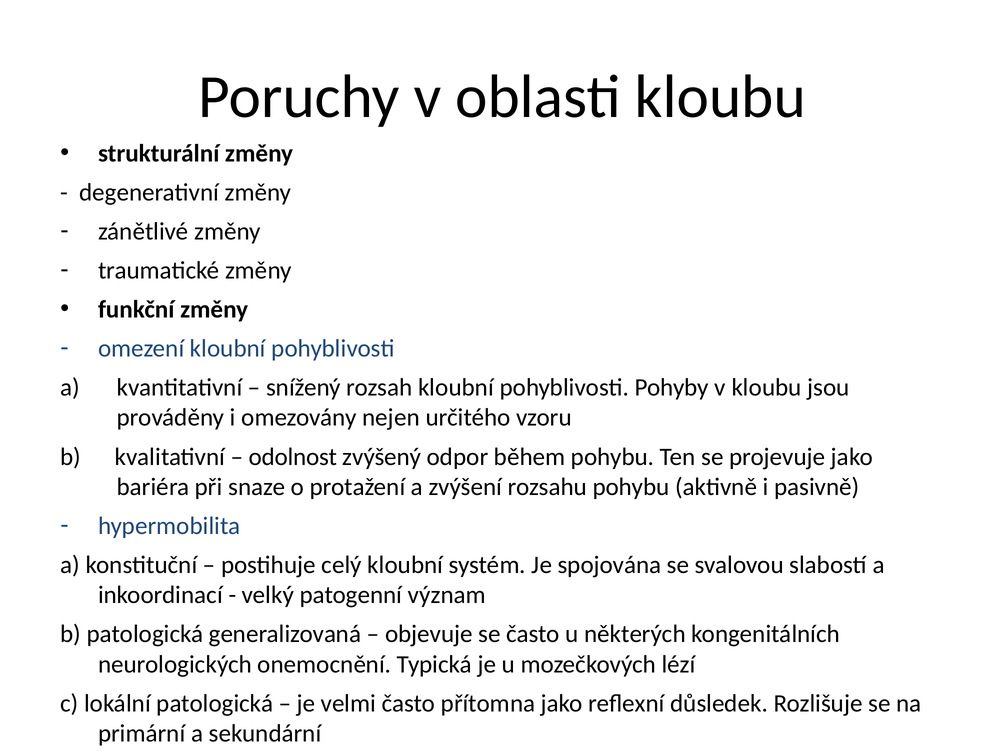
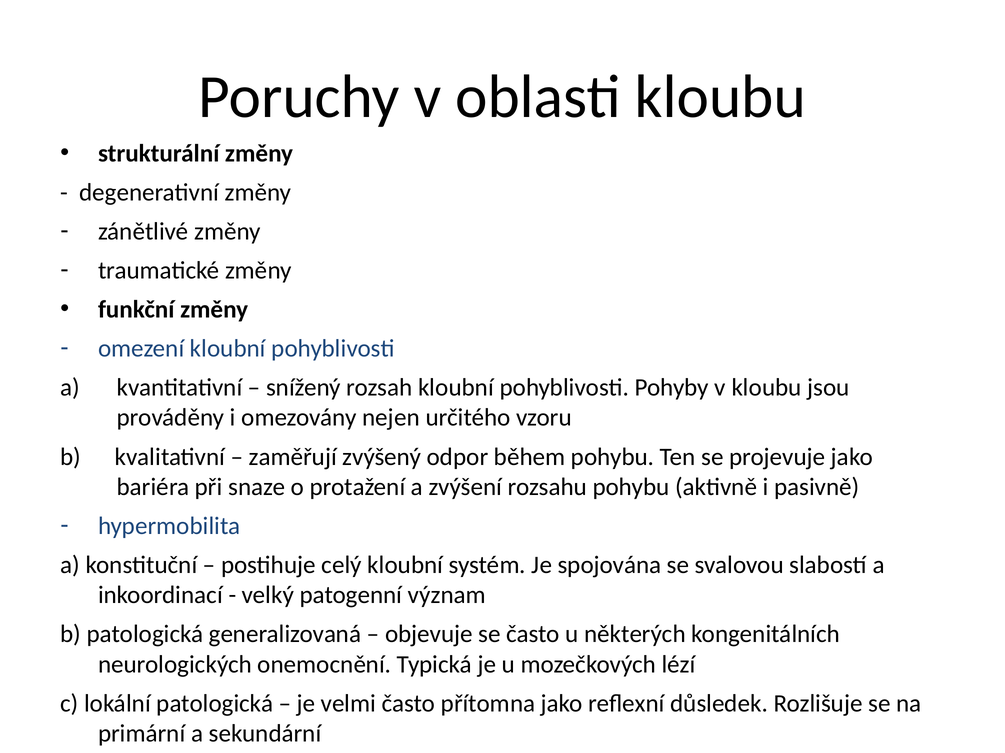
odolnost: odolnost -> zaměřují
